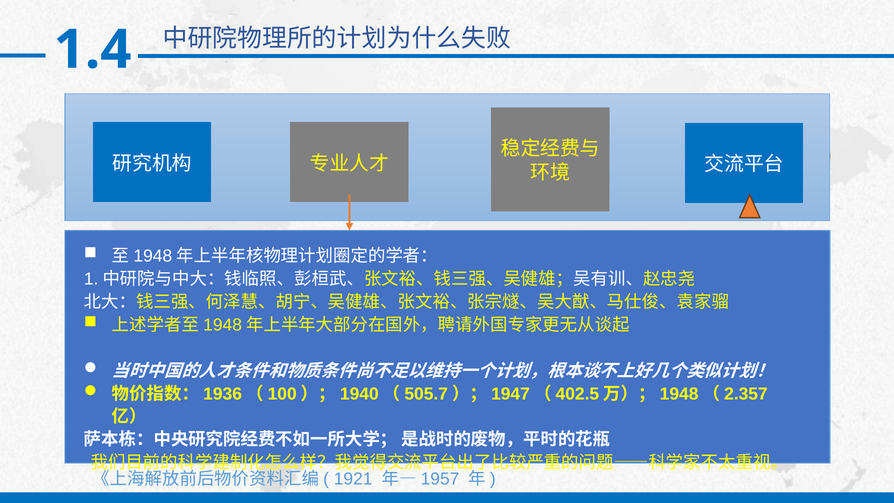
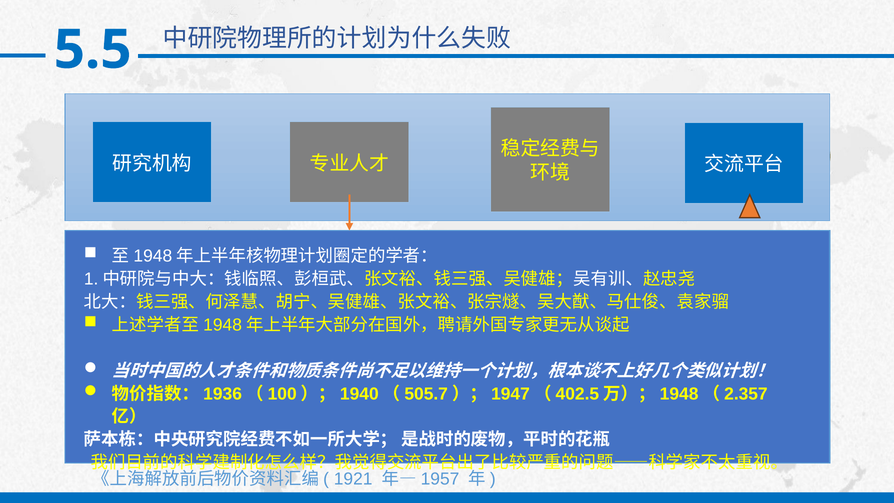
1.4: 1.4 -> 5.5
